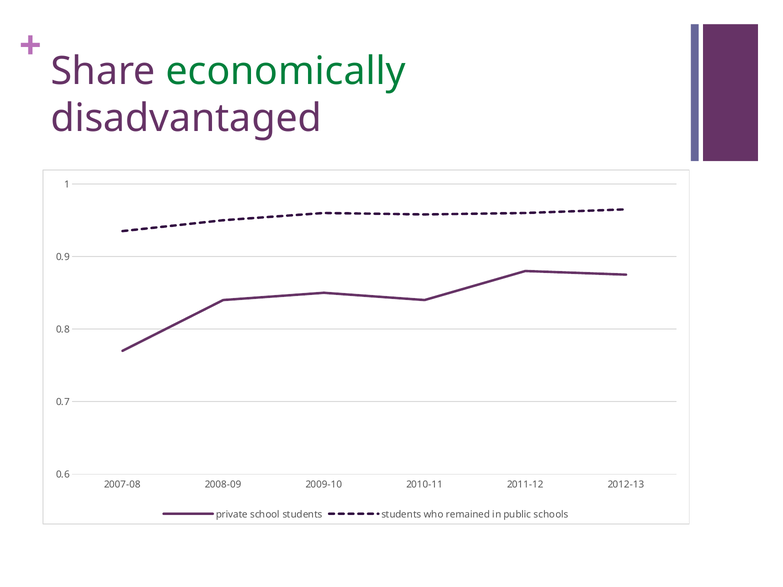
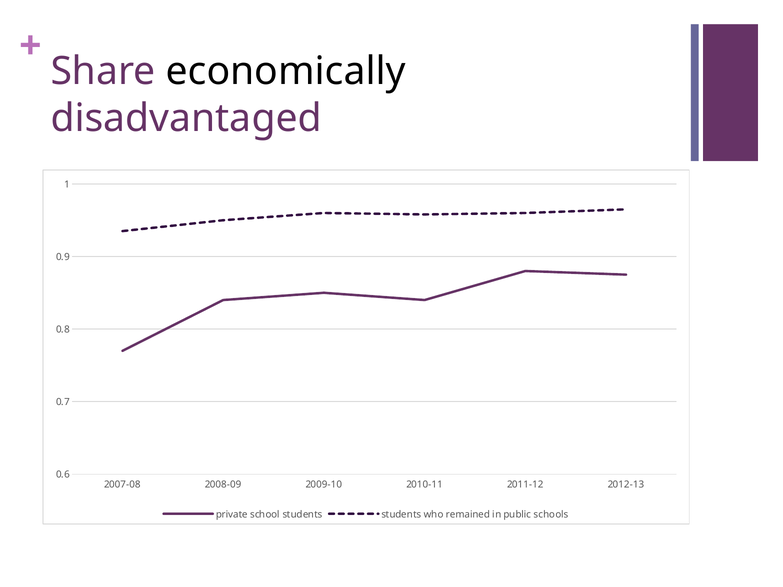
economically colour: green -> black
